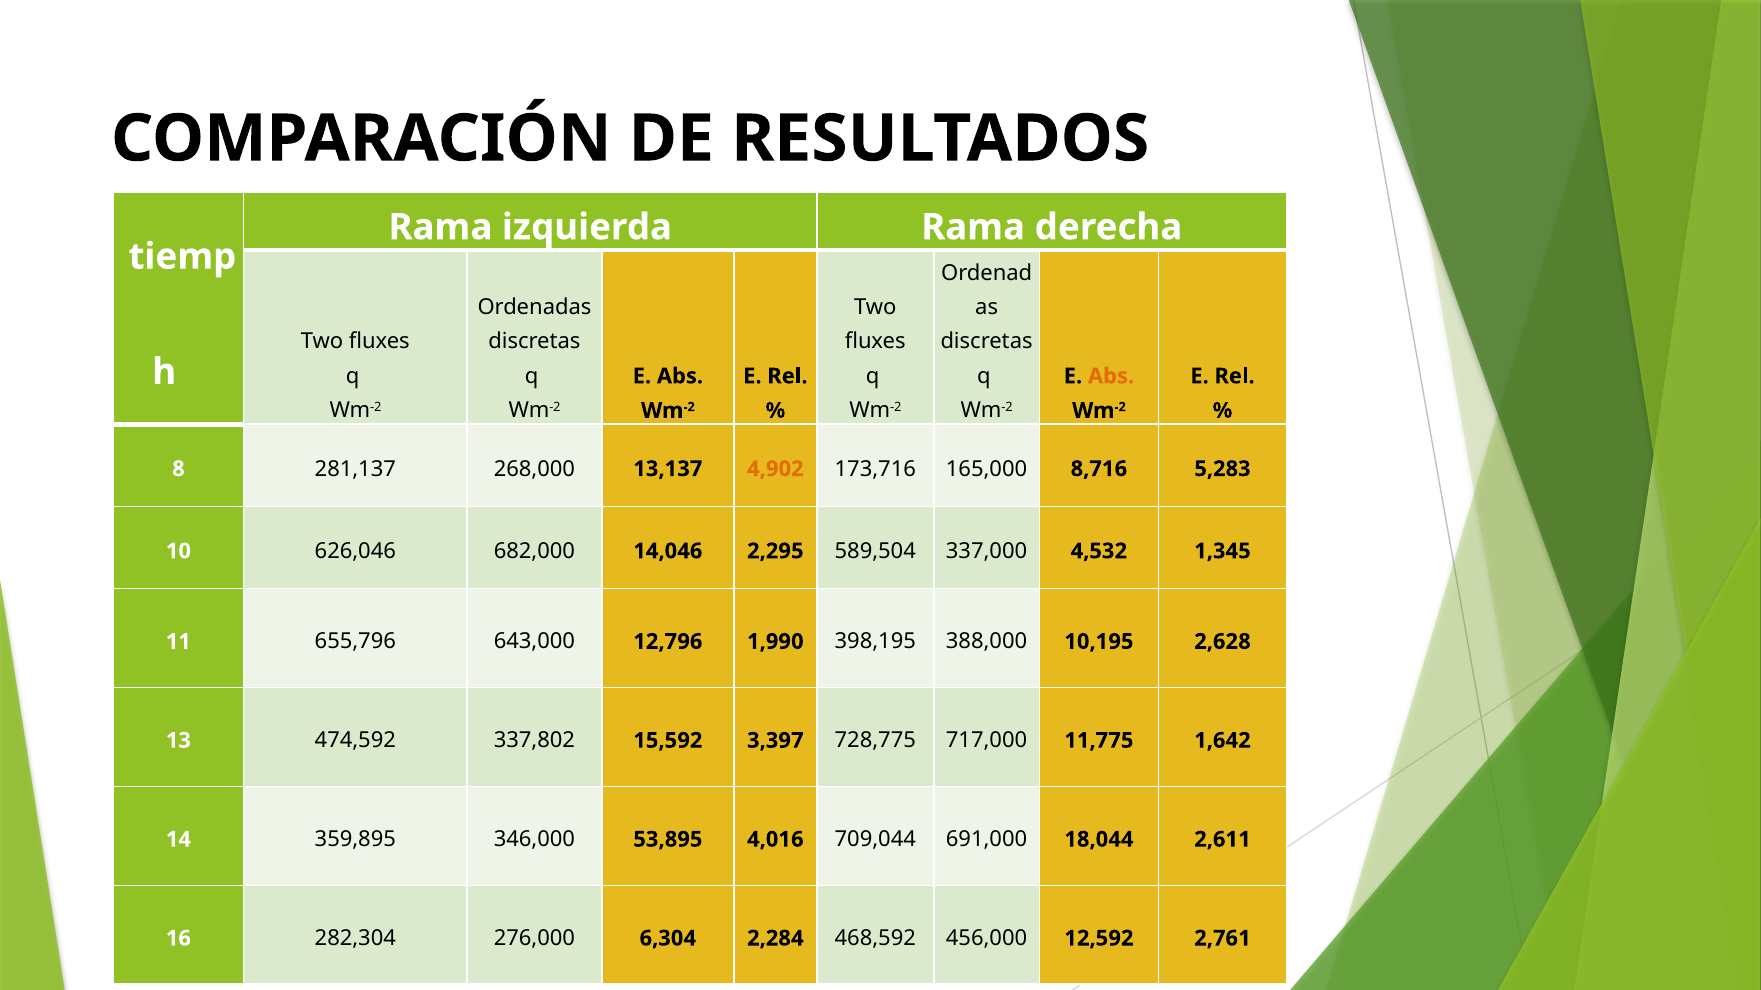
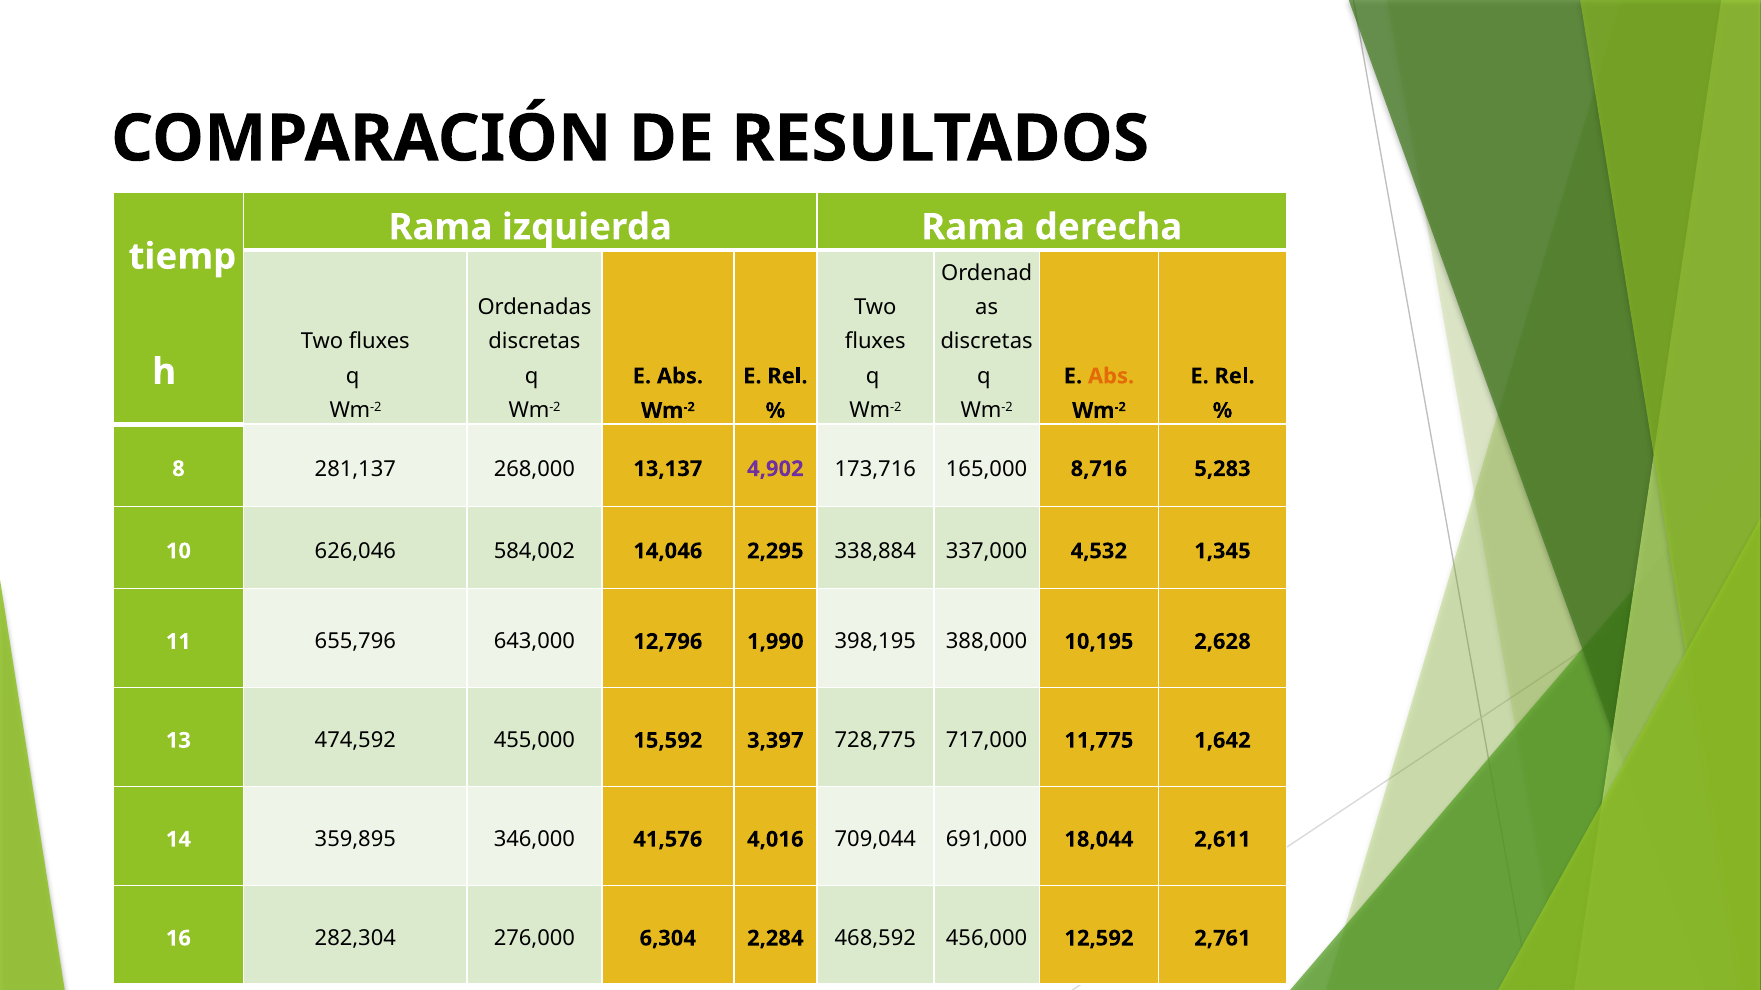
4,902 colour: orange -> purple
682,000: 682,000 -> 584,002
589,504: 589,504 -> 338,884
337,802: 337,802 -> 455,000
53,895: 53,895 -> 41,576
